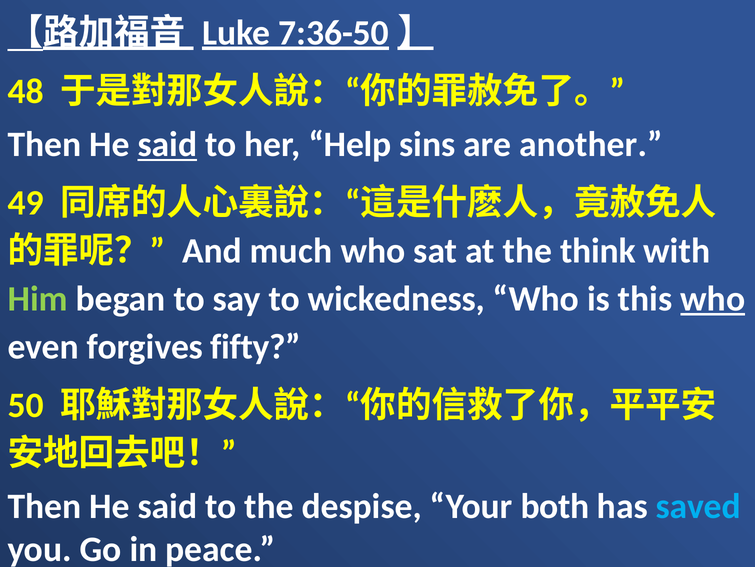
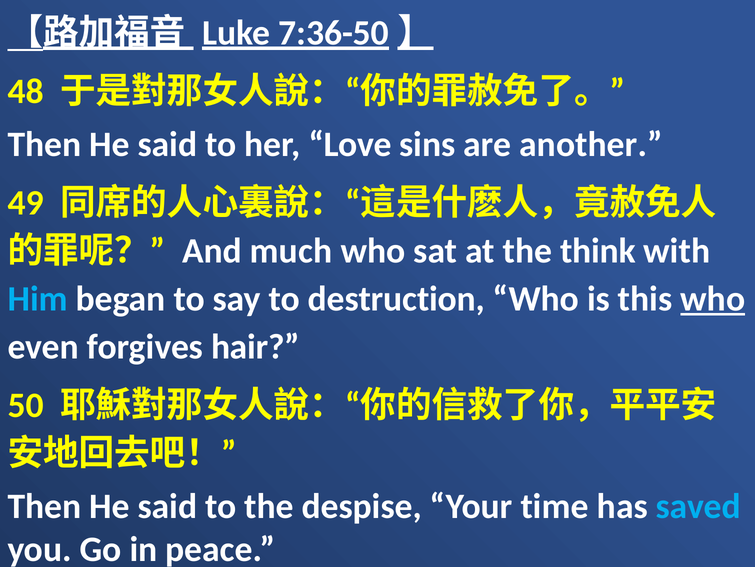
said at (167, 144) underline: present -> none
Help: Help -> Love
Him colour: light green -> light blue
wickedness: wickedness -> destruction
fifty: fifty -> hair
both: both -> time
